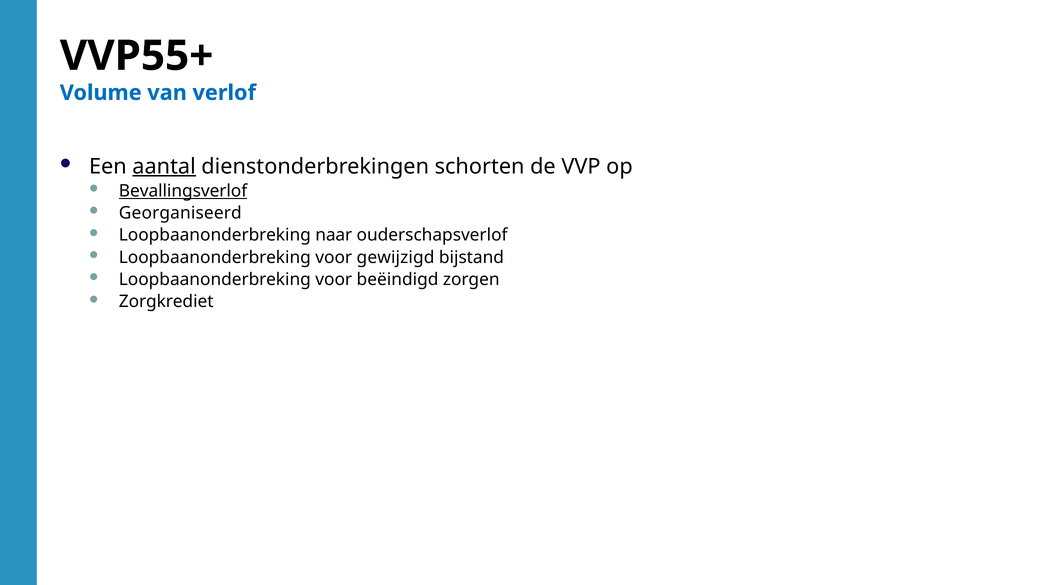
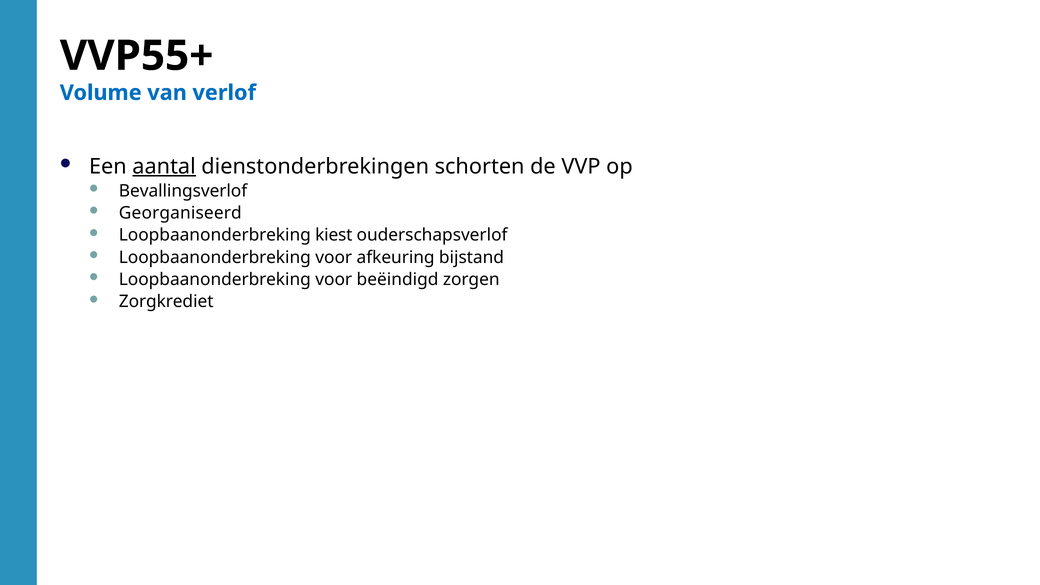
Bevallingsverlof underline: present -> none
naar: naar -> kiest
gewijzigd: gewijzigd -> afkeuring
